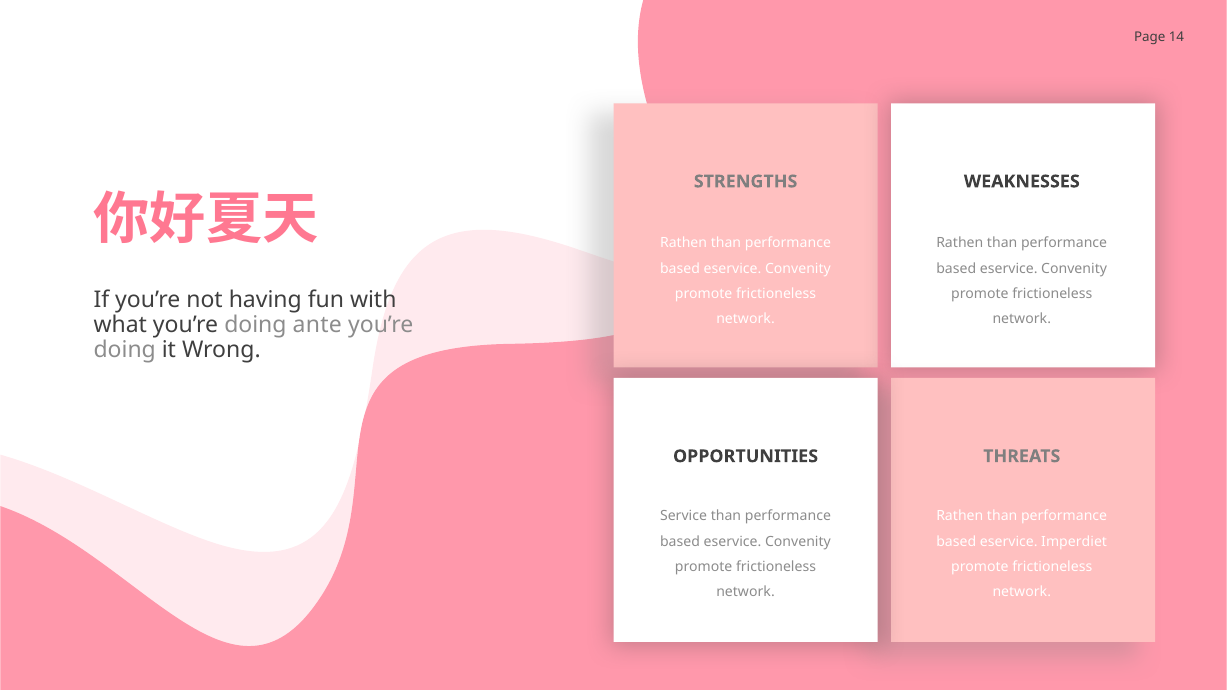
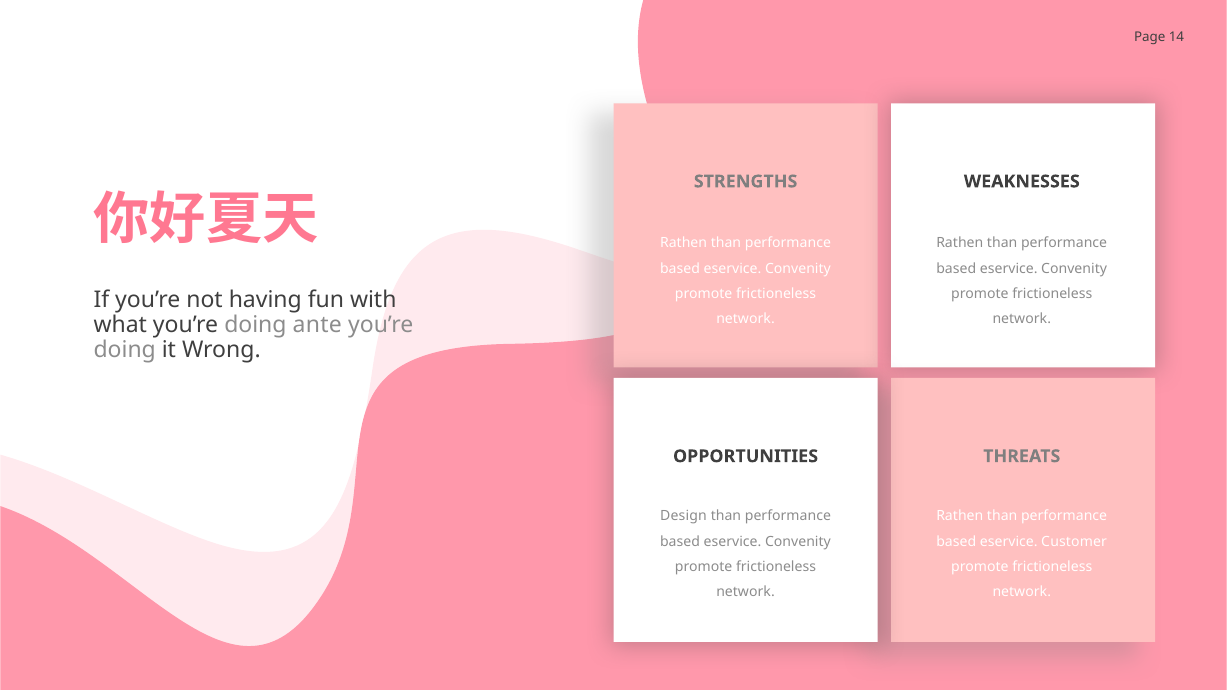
Service: Service -> Design
Imperdiet: Imperdiet -> Customer
